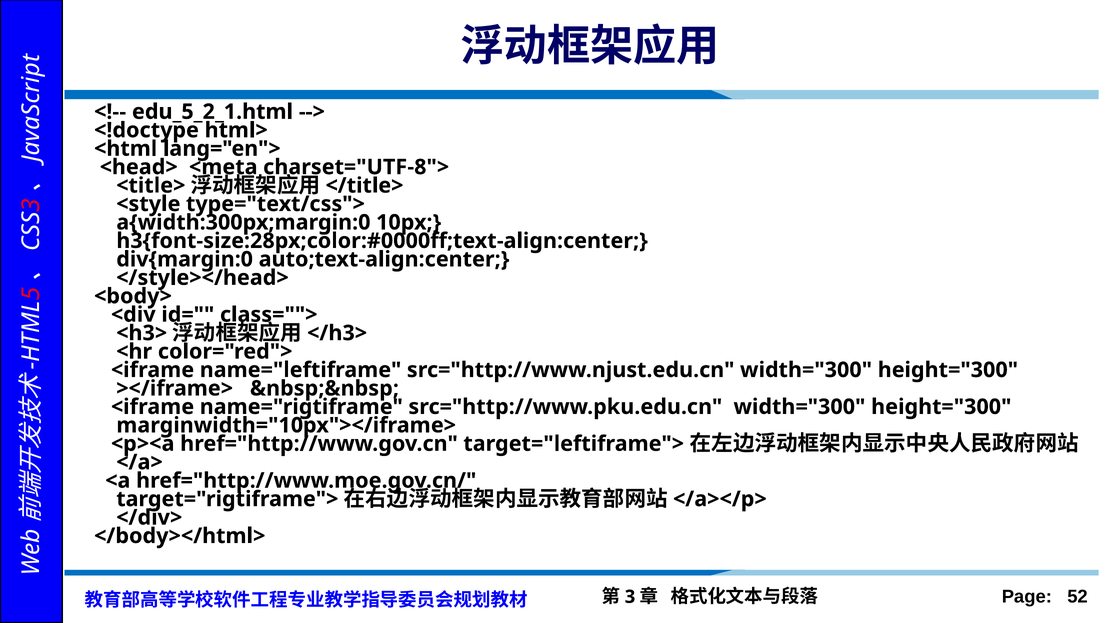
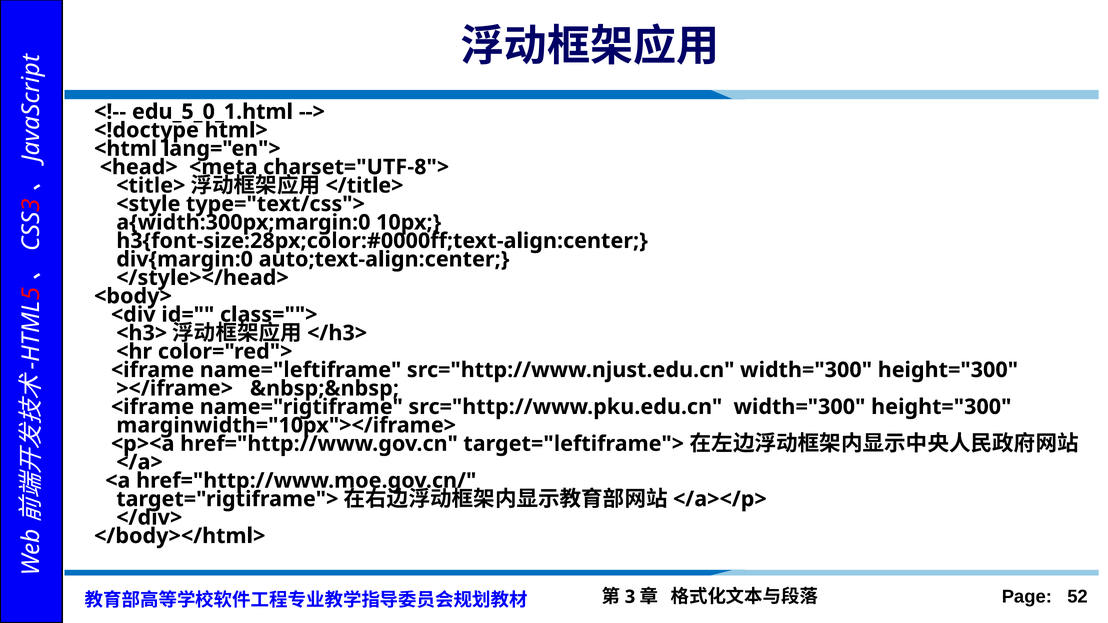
edu_5_2_1.html: edu_5_2_1.html -> edu_5_0_1.html
